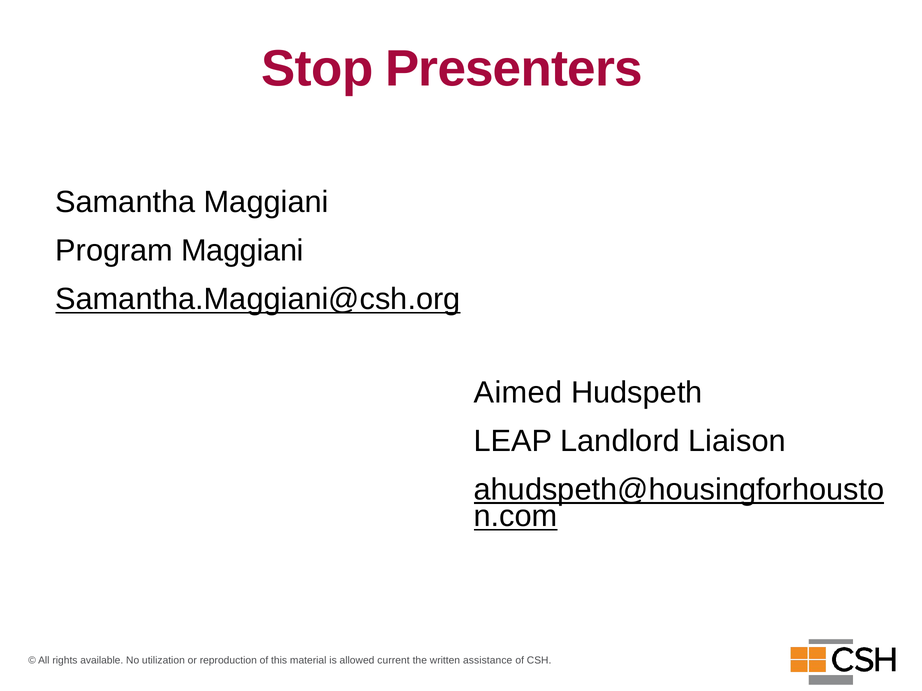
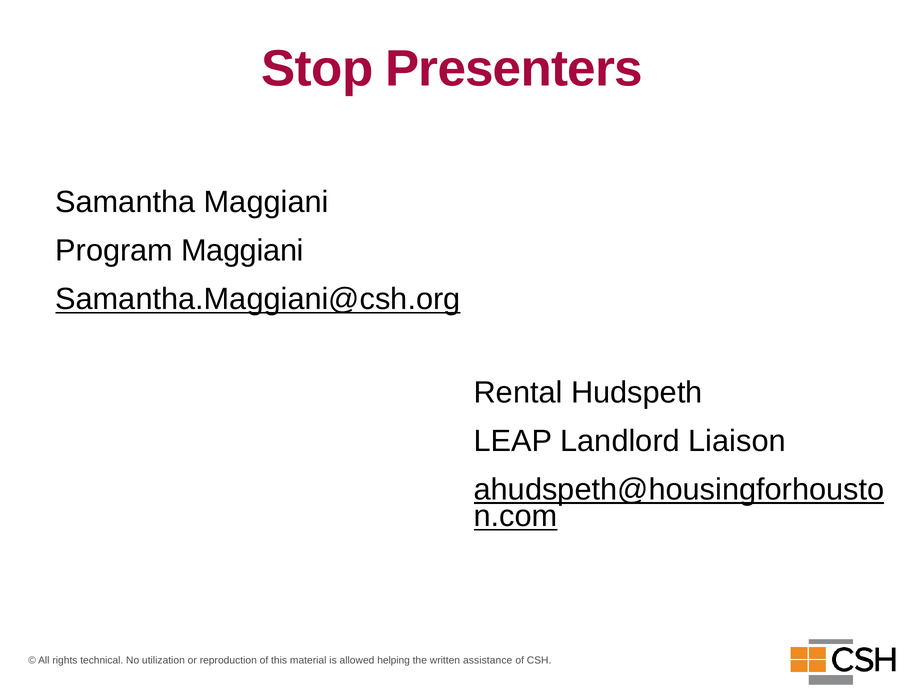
Aimed: Aimed -> Rental
available: available -> technical
current: current -> helping
